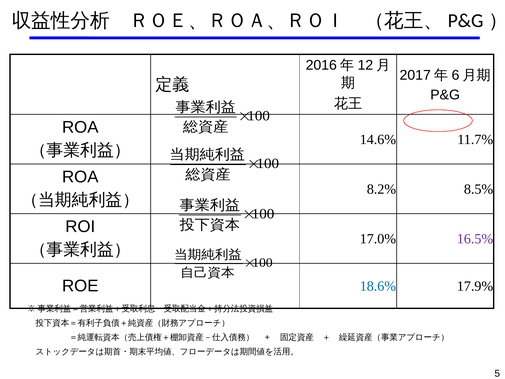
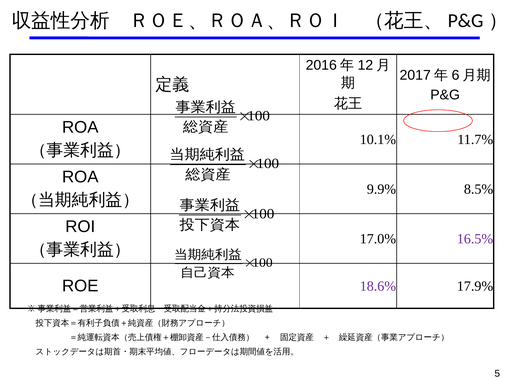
14.6%: 14.6% -> 10.1%
8.2%: 8.2% -> 9.9%
18.6% colour: blue -> purple
